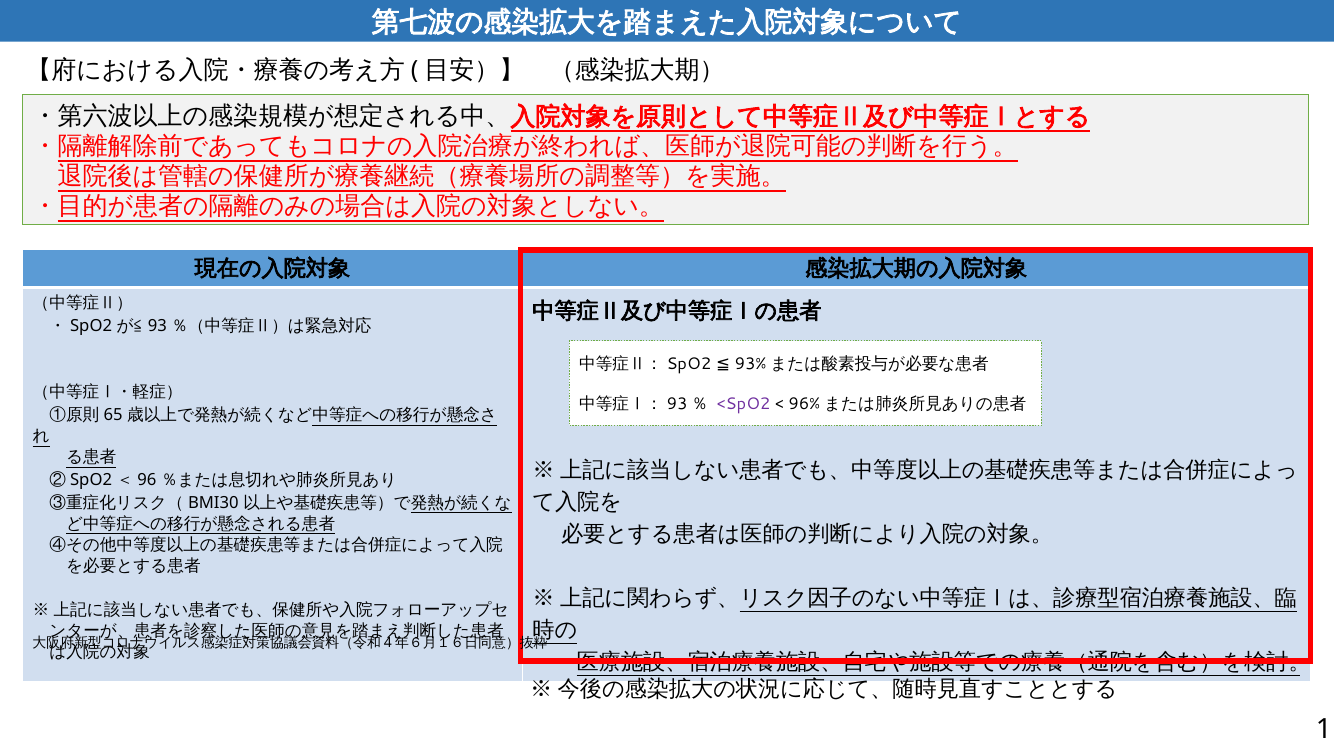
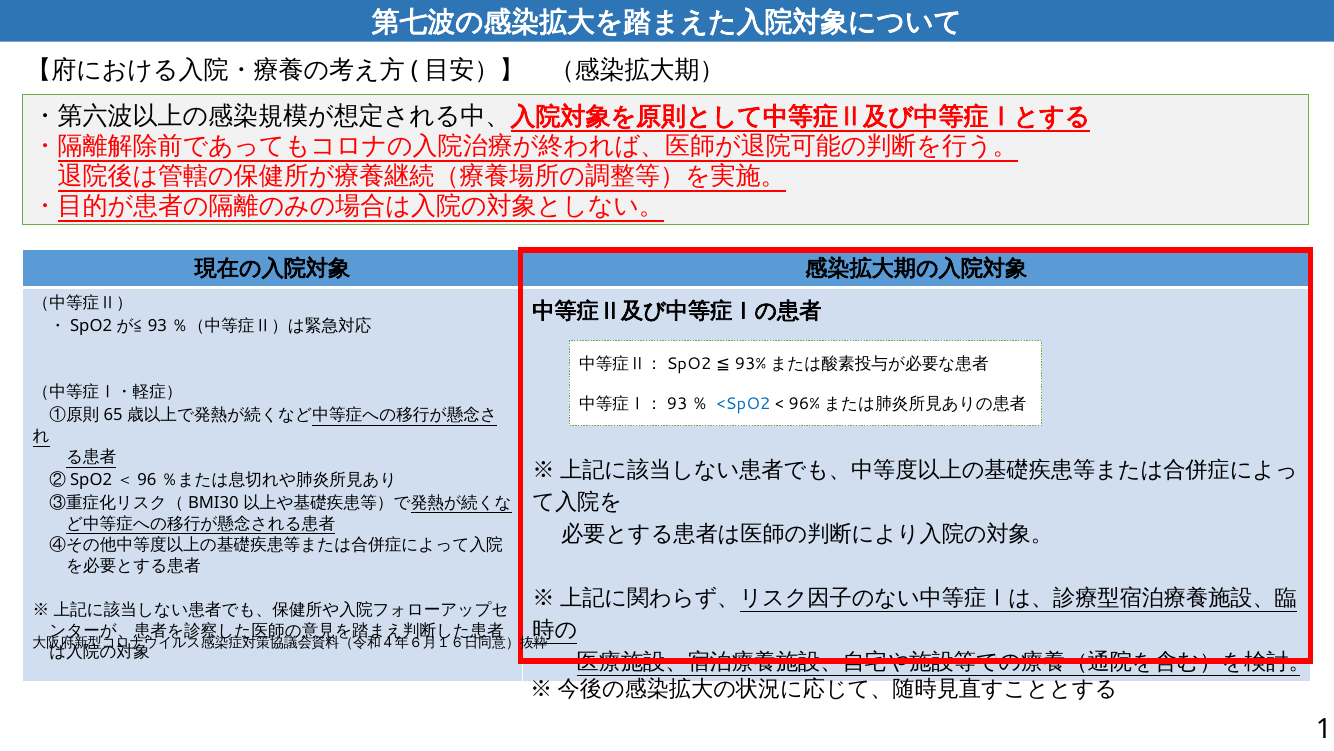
<SpO2 colour: purple -> blue
